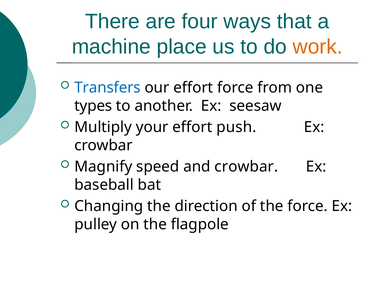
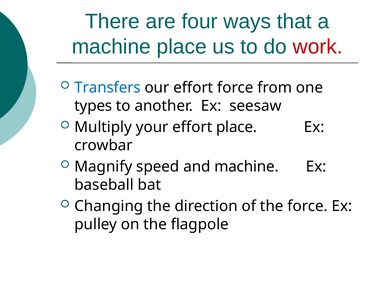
work colour: orange -> red
effort push: push -> place
and crowbar: crowbar -> machine
